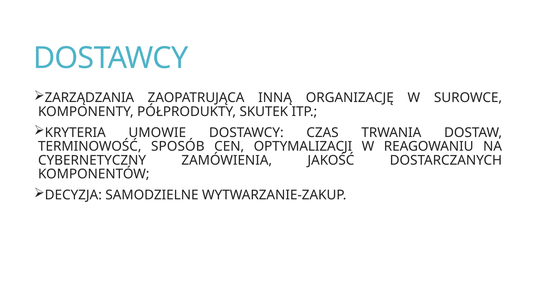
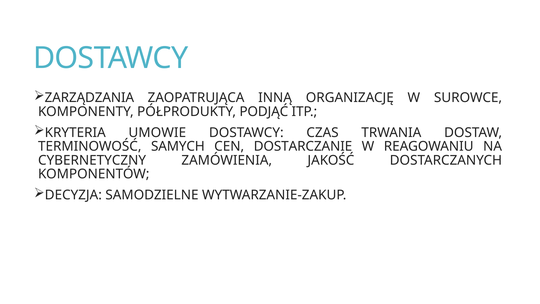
SKUTEK: SKUTEK -> PODJĄĆ
SPOSÓB: SPOSÓB -> SAMYCH
OPTYMALIZACJI: OPTYMALIZACJI -> DOSTARCZANIE
